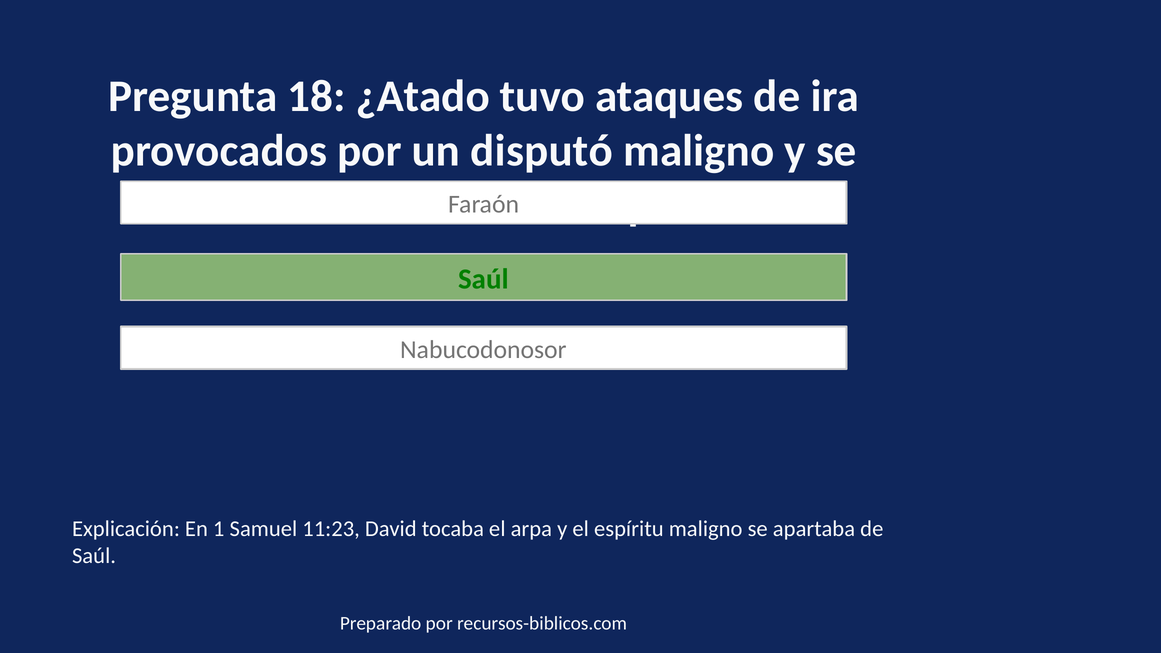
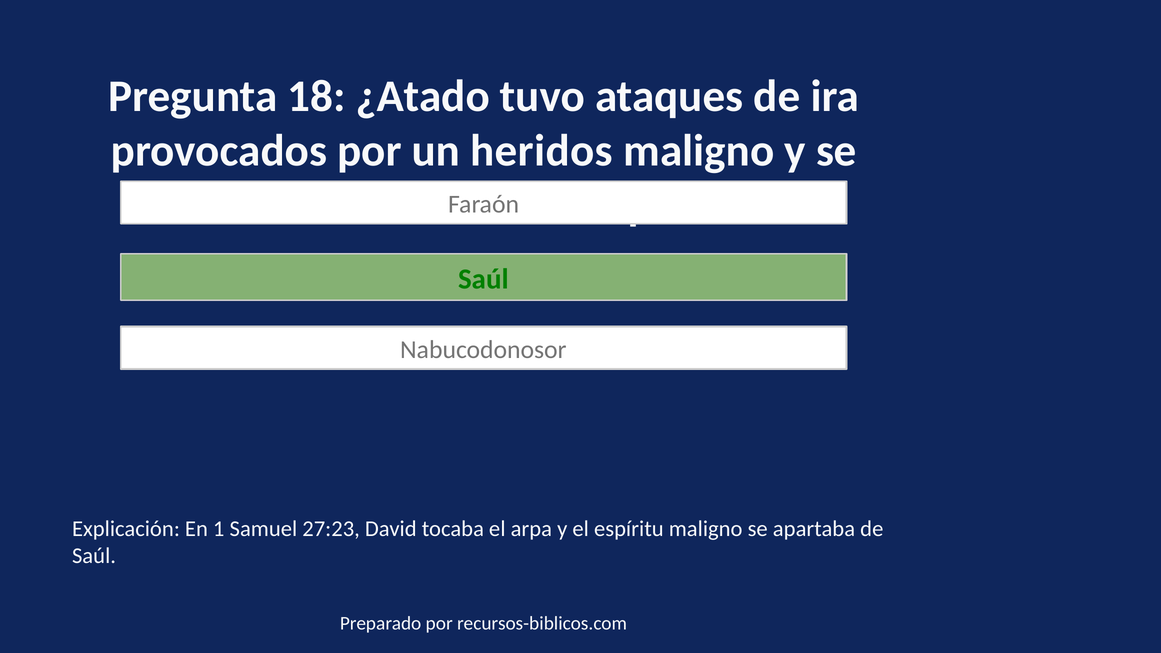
disputó: disputó -> heridos
11:23: 11:23 -> 27:23
